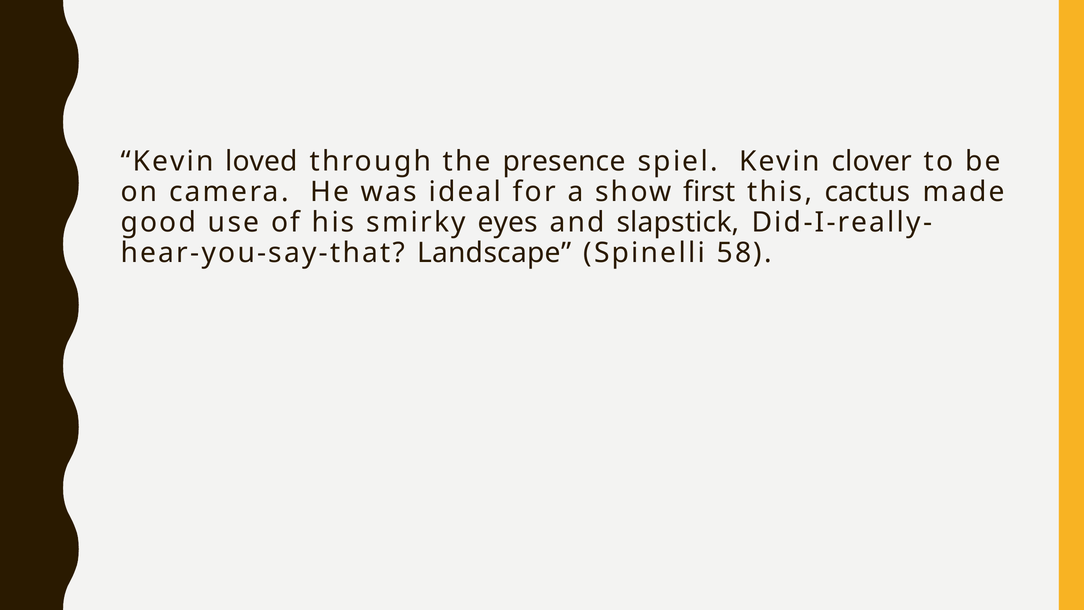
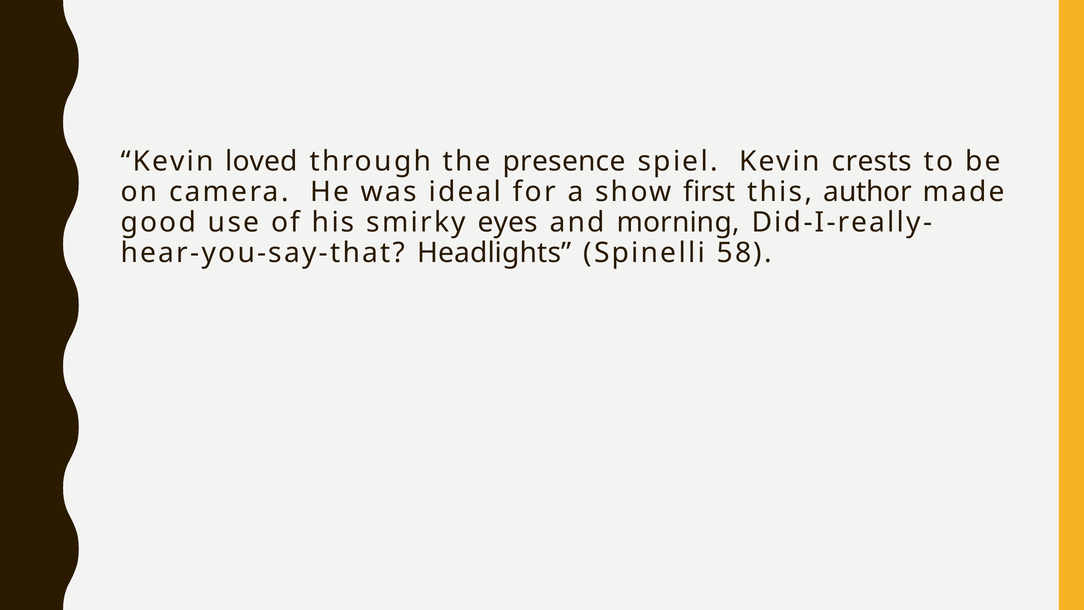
clover: clover -> crests
cactus: cactus -> author
slapstick: slapstick -> morning
Landscape: Landscape -> Headlights
